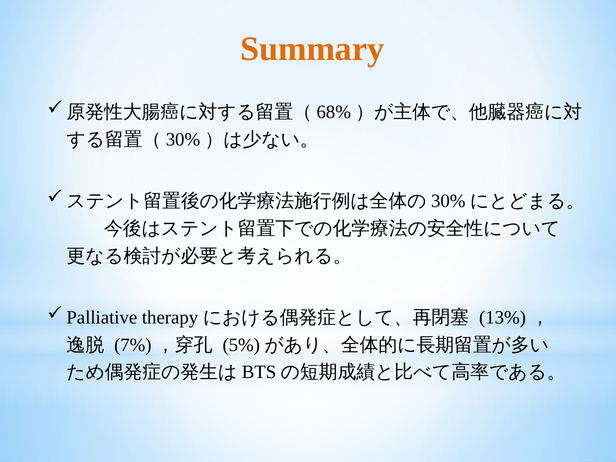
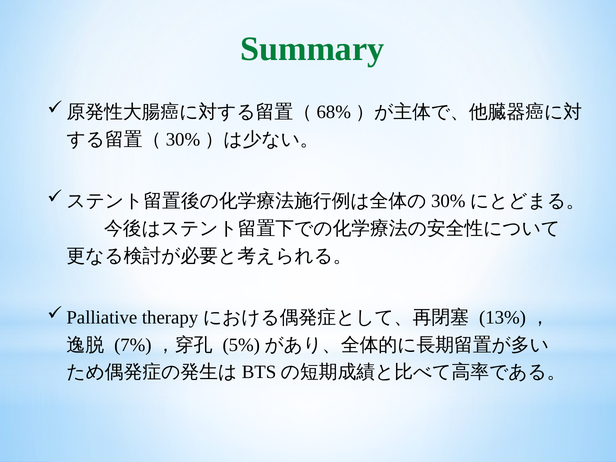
Summary colour: orange -> green
